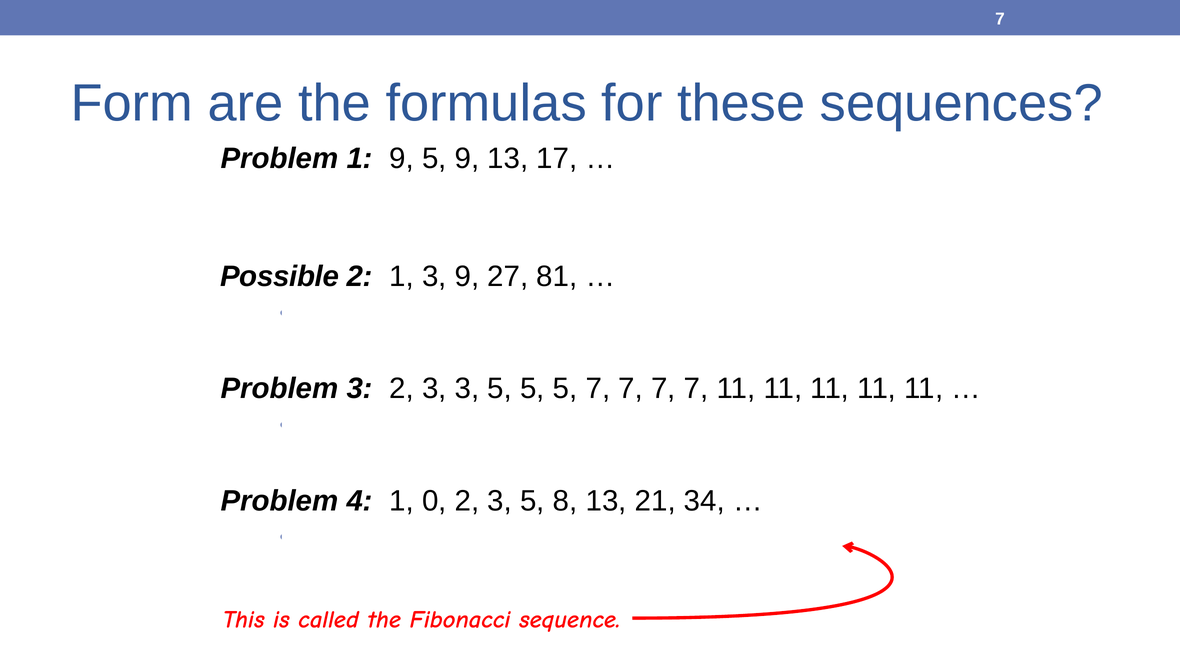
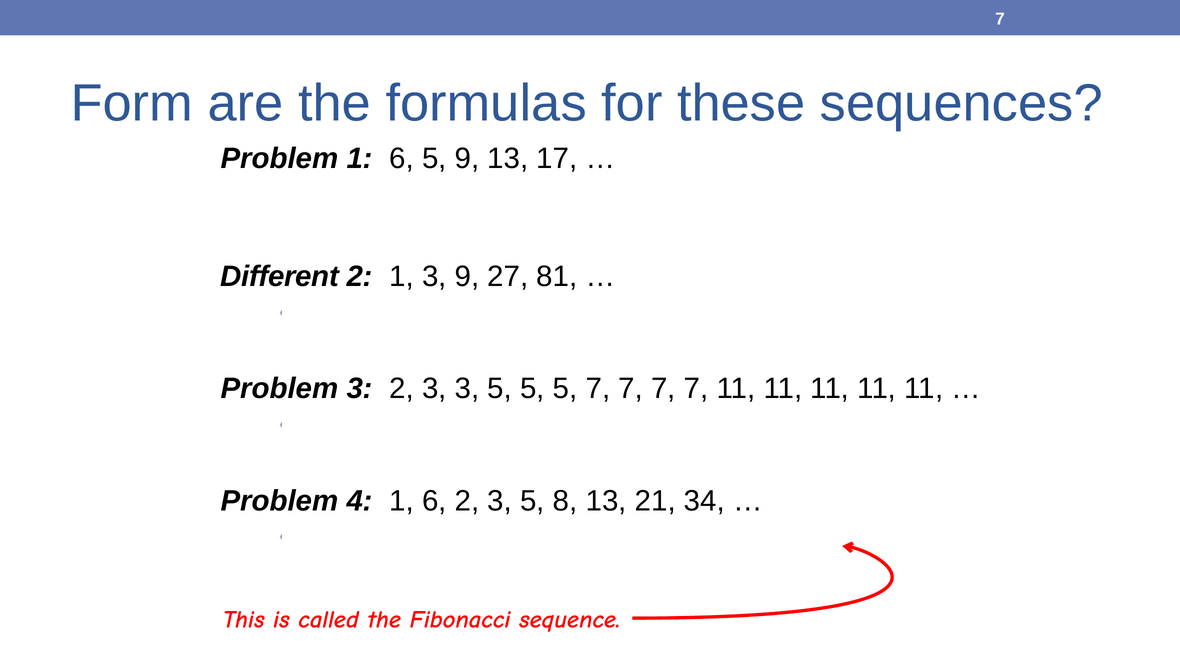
Problem 1 9: 9 -> 6
Possible: Possible -> Different
4 1 0: 0 -> 6
